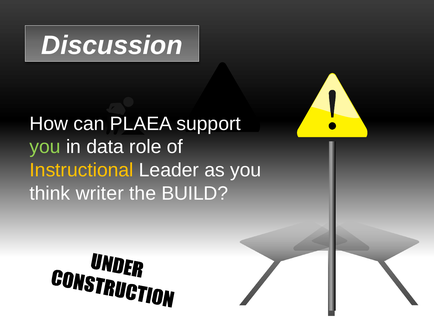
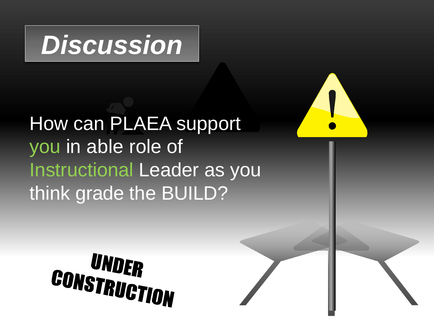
data: data -> able
Instructional colour: yellow -> light green
writer: writer -> grade
